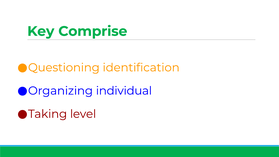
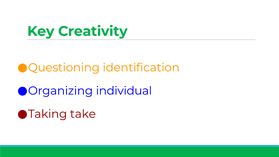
Comprise: Comprise -> Creativity
level: level -> take
